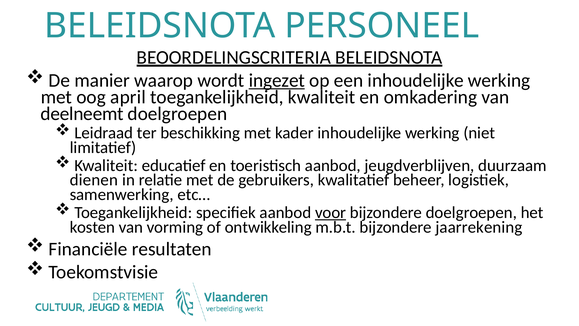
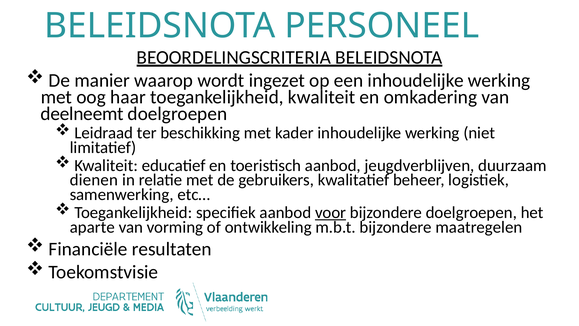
ingezet underline: present -> none
april: april -> haar
kosten: kosten -> aparte
jaarrekening: jaarrekening -> maatregelen
